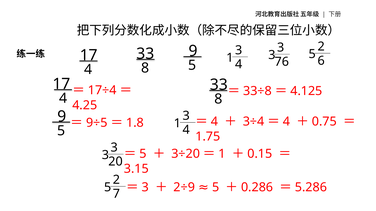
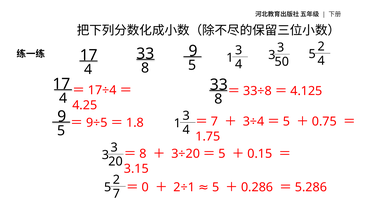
3 6: 6 -> 4
76: 76 -> 50
4 at (215, 122): 4 -> 7
4 at (286, 122): 4 -> 5
5 at (143, 154): 5 -> 8
1 at (222, 154): 1 -> 5
3 at (145, 188): 3 -> 0
2÷9: 2÷9 -> 2÷1
